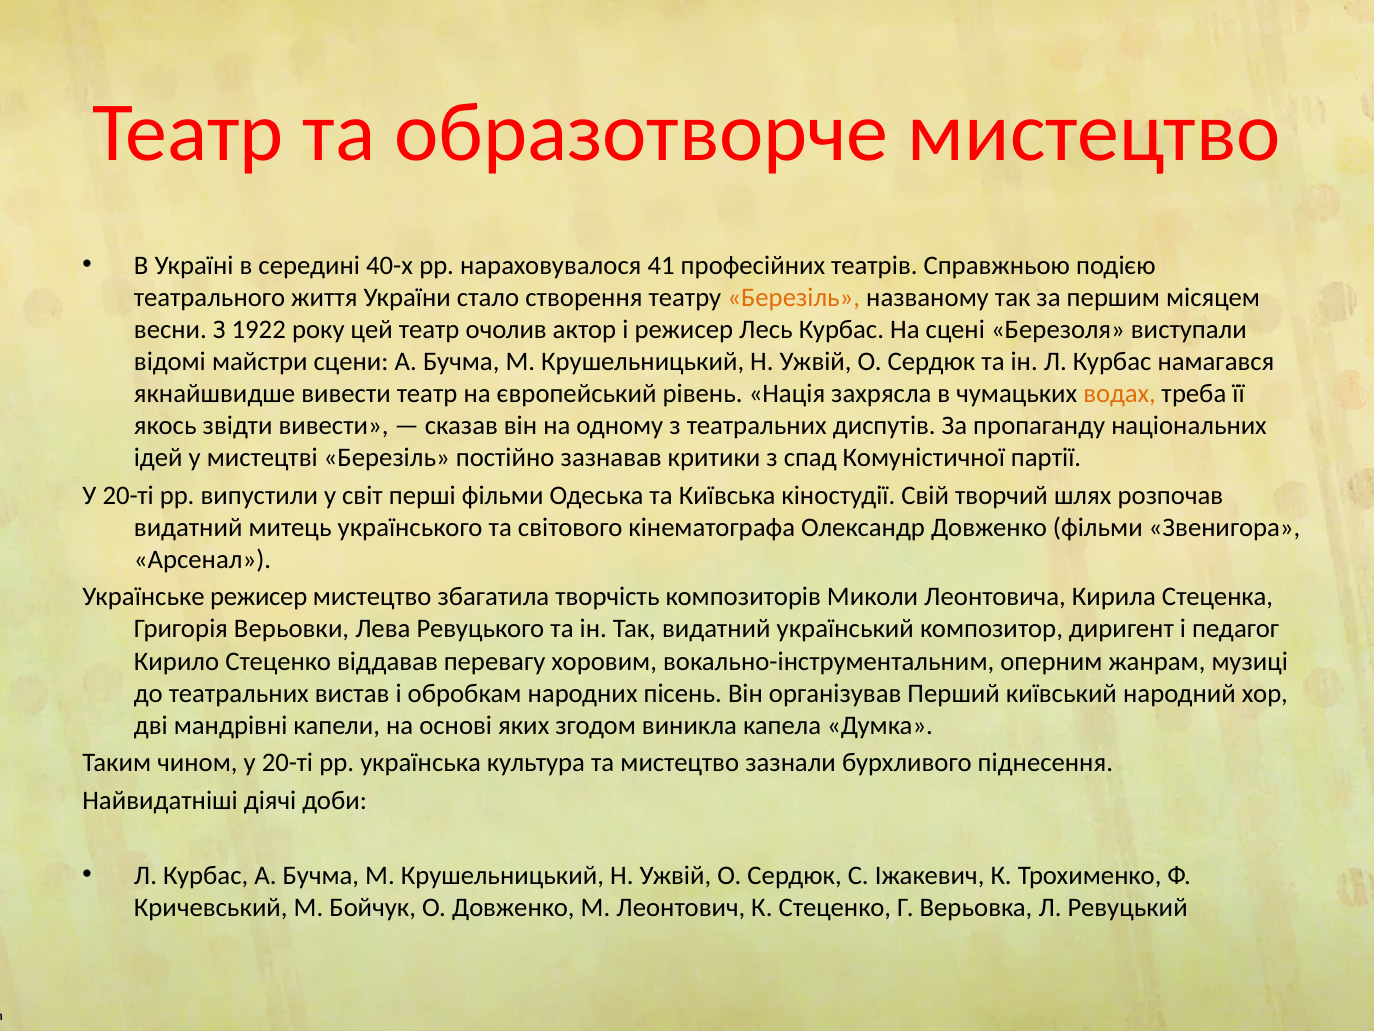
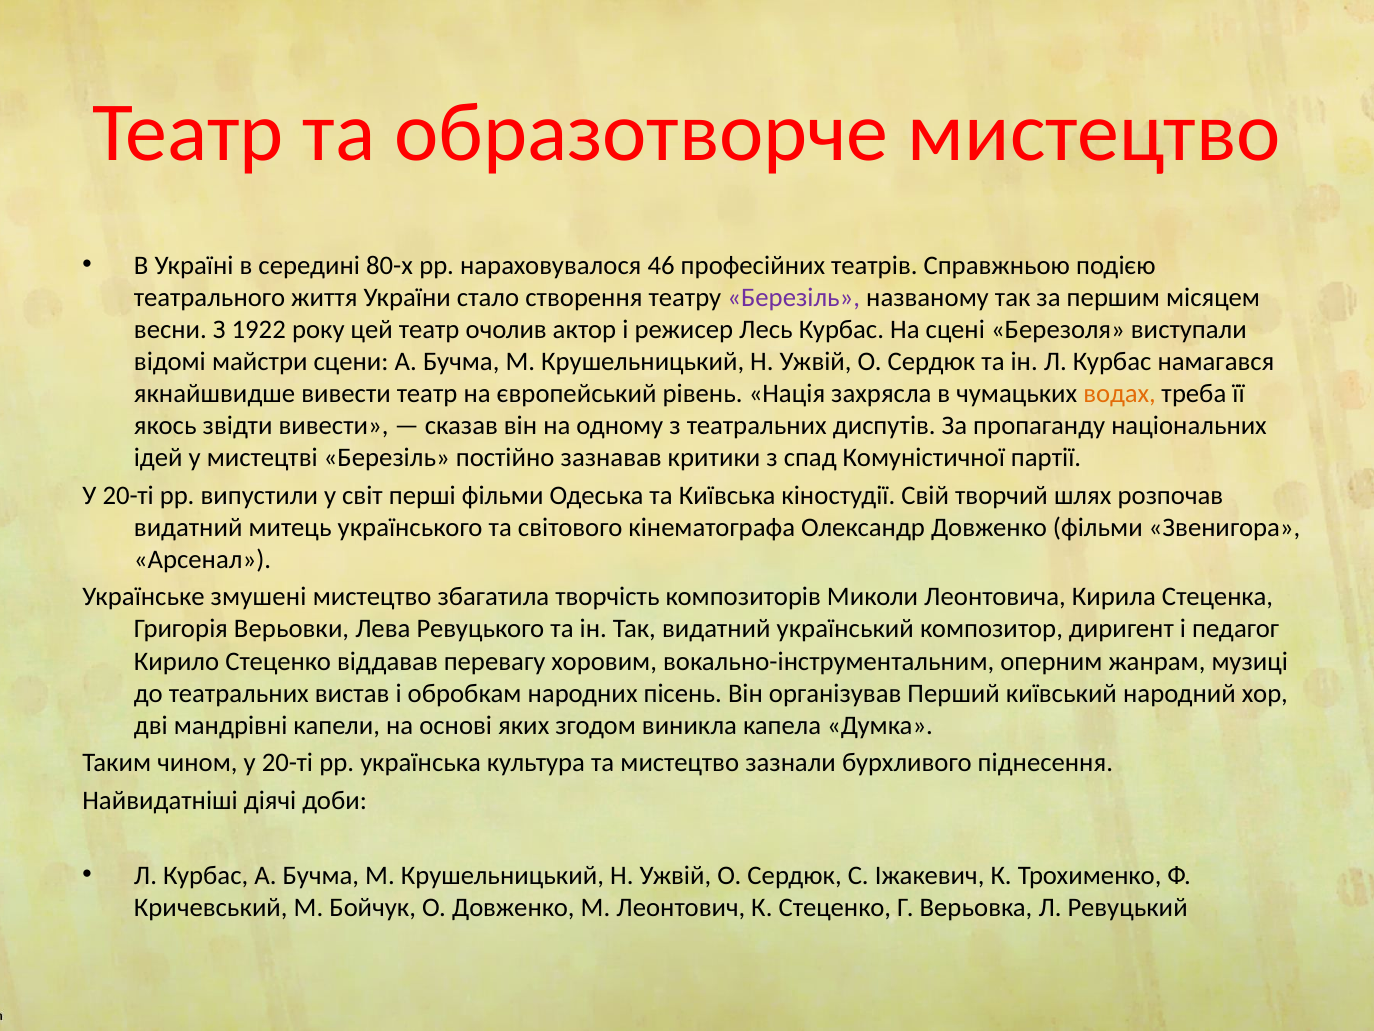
40-х: 40-х -> 80-х
41: 41 -> 46
Березіль at (794, 297) colour: orange -> purple
Українське режисер: режисер -> змушені
